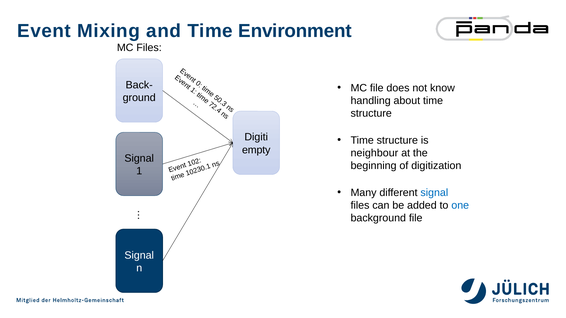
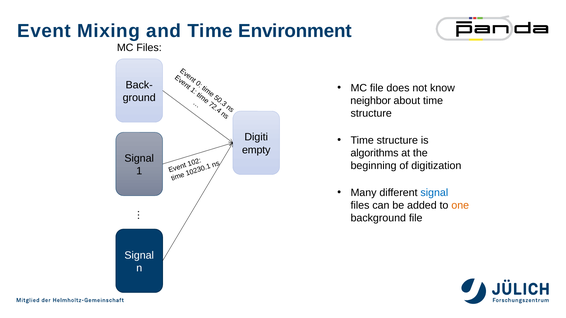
handling: handling -> neighbor
neighbour: neighbour -> algorithms
one colour: blue -> orange
